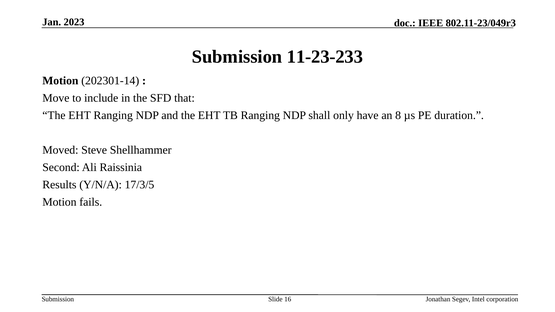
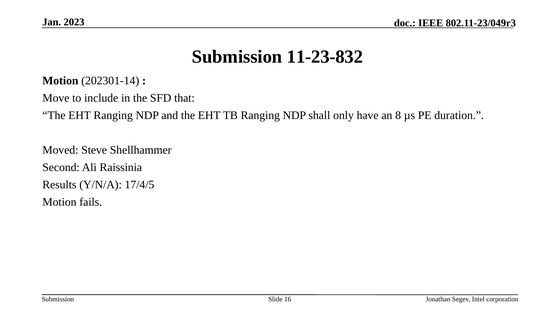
11-23-233: 11-23-233 -> 11-23-832
17/3/5: 17/3/5 -> 17/4/5
